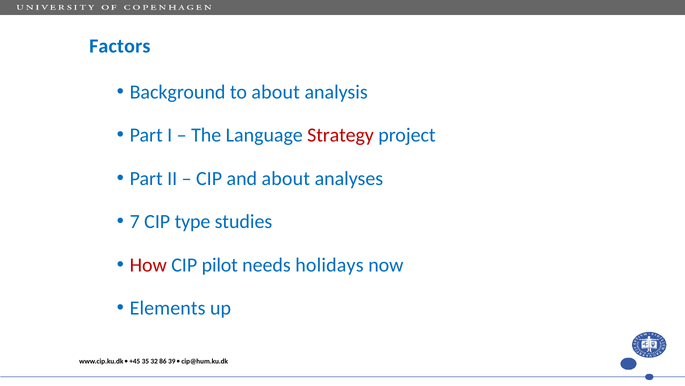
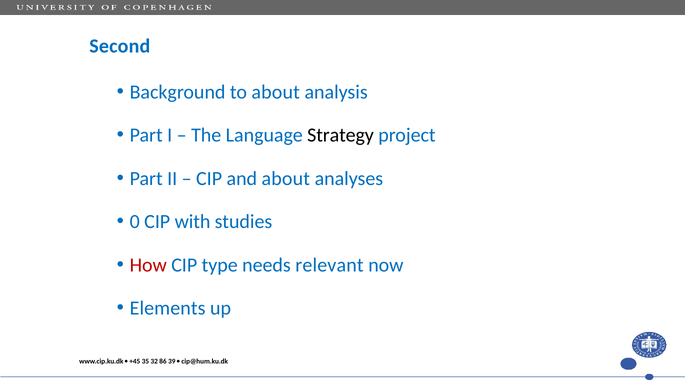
Factors: Factors -> Second
Strategy colour: red -> black
7: 7 -> 0
type: type -> with
pilot: pilot -> type
holidays: holidays -> relevant
